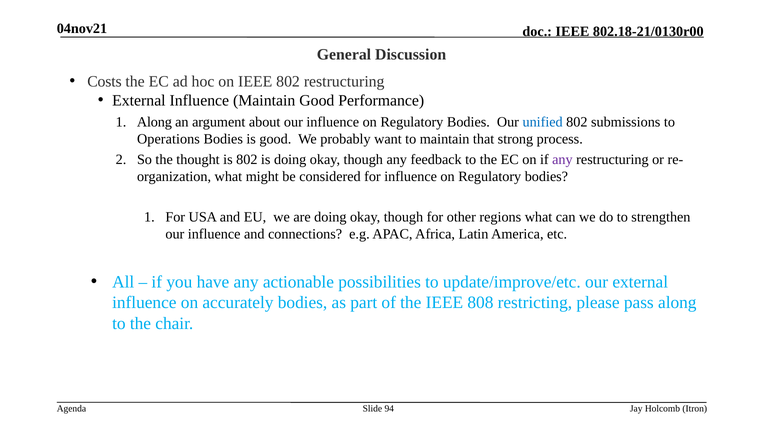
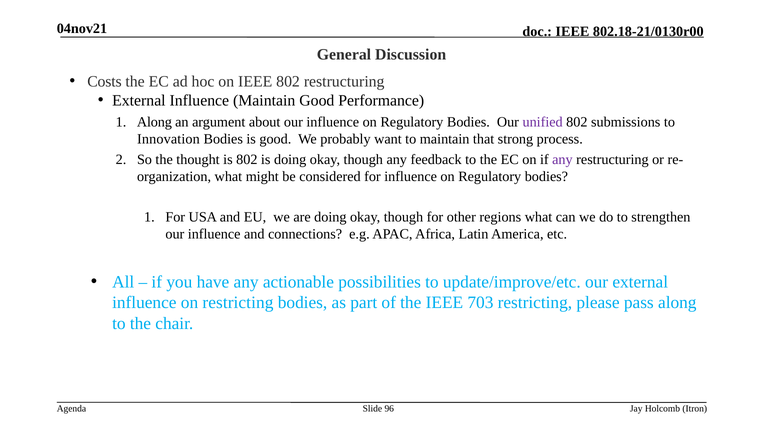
unified colour: blue -> purple
Operations: Operations -> Innovation
on accurately: accurately -> restricting
808: 808 -> 703
94: 94 -> 96
